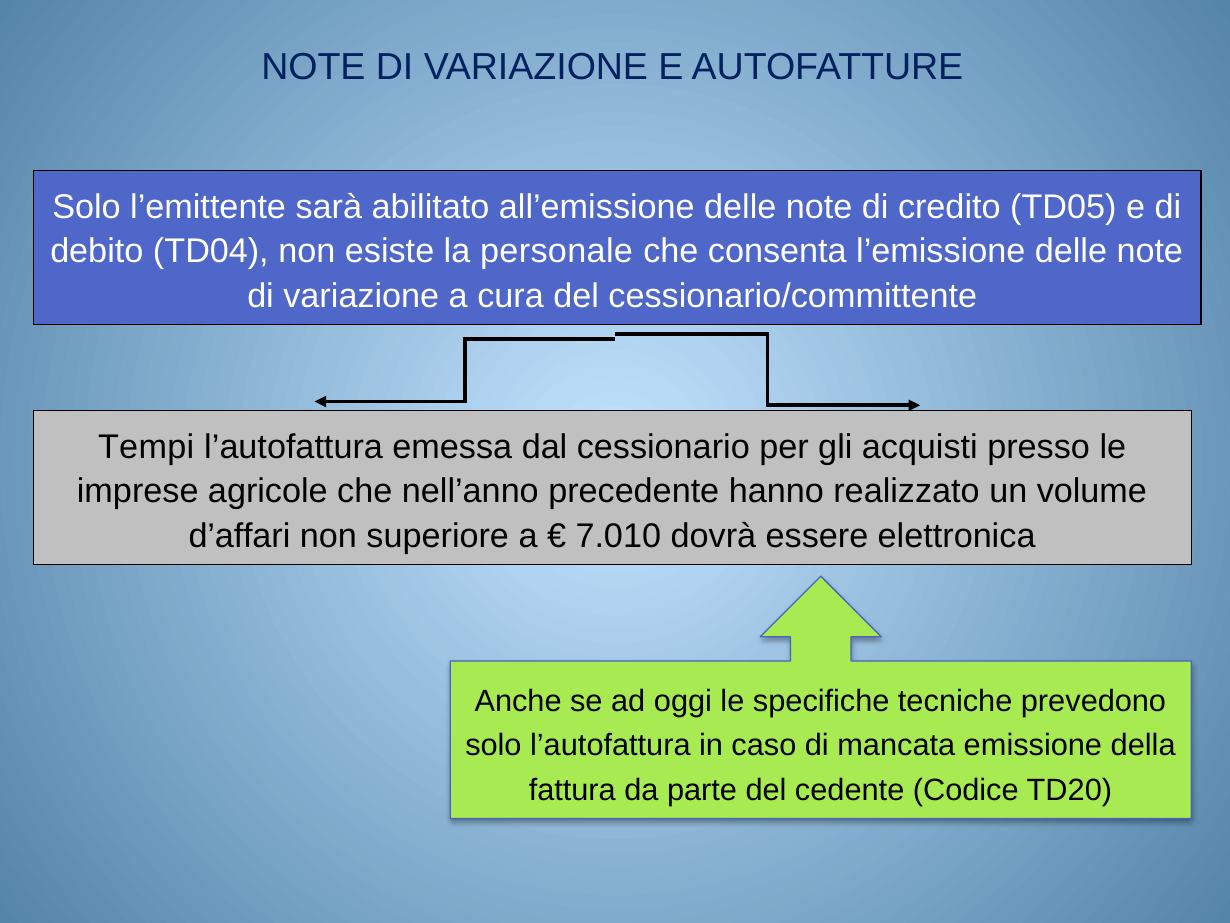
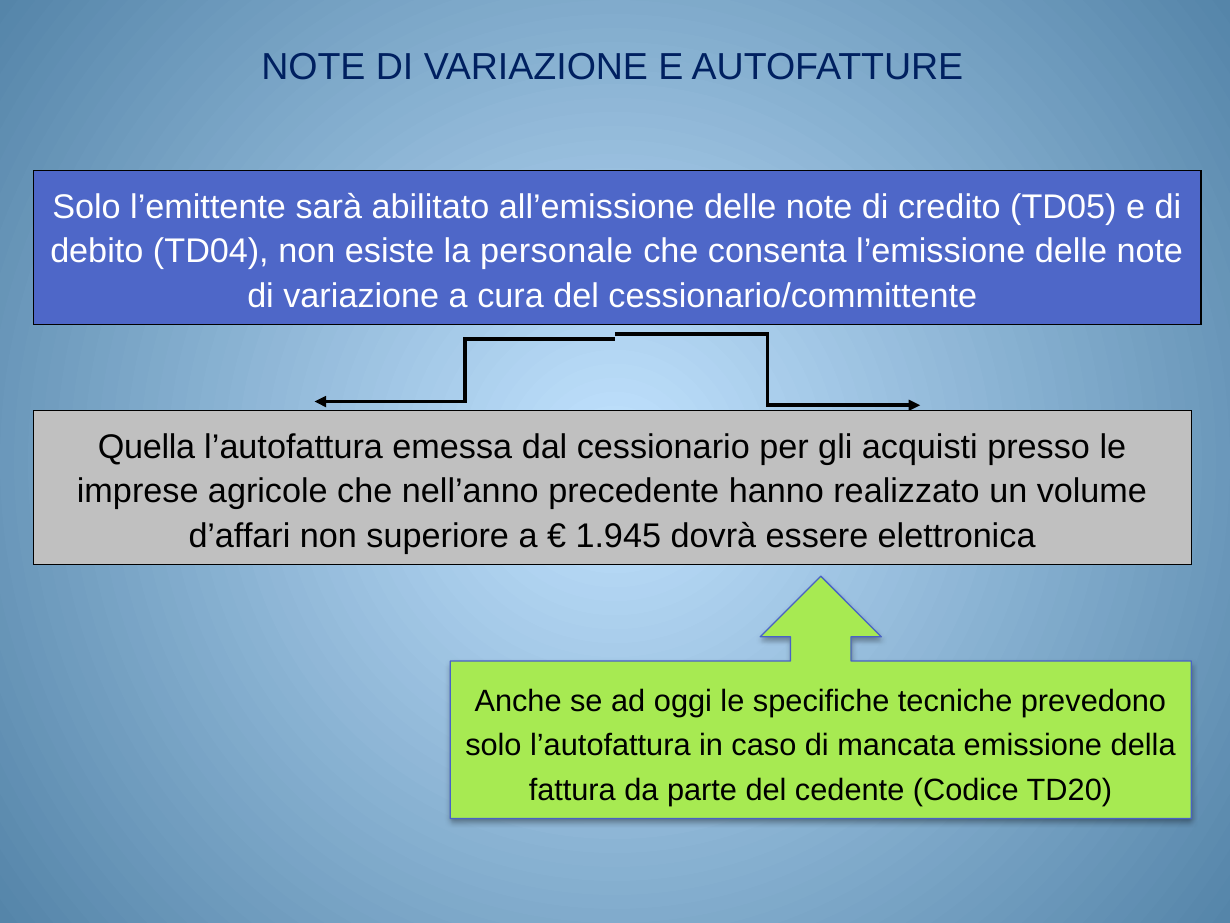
Tempi: Tempi -> Quella
7.010: 7.010 -> 1.945
